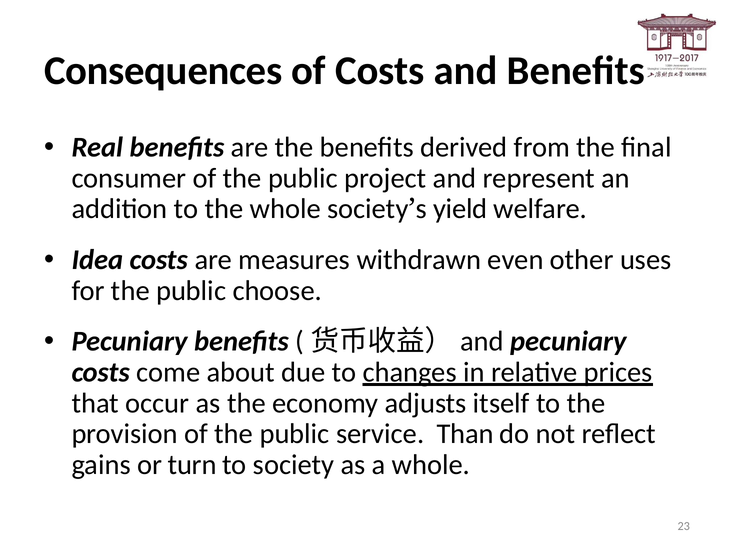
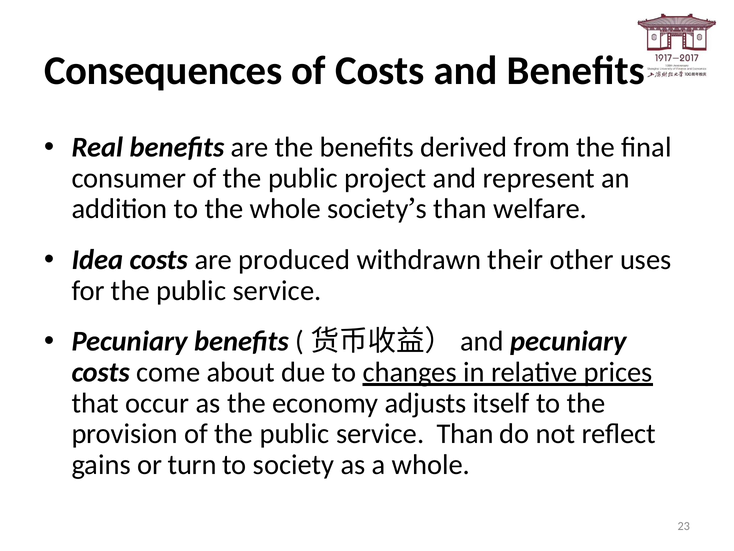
yield at (460, 209): yield -> than
measures: measures -> produced
even: even -> their
for the public choose: choose -> service
